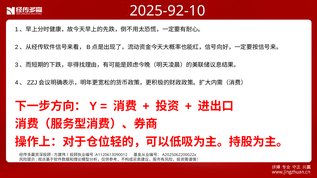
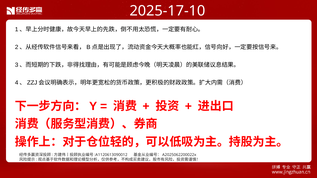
2025-92-10: 2025-92-10 -> 2025-17-10
